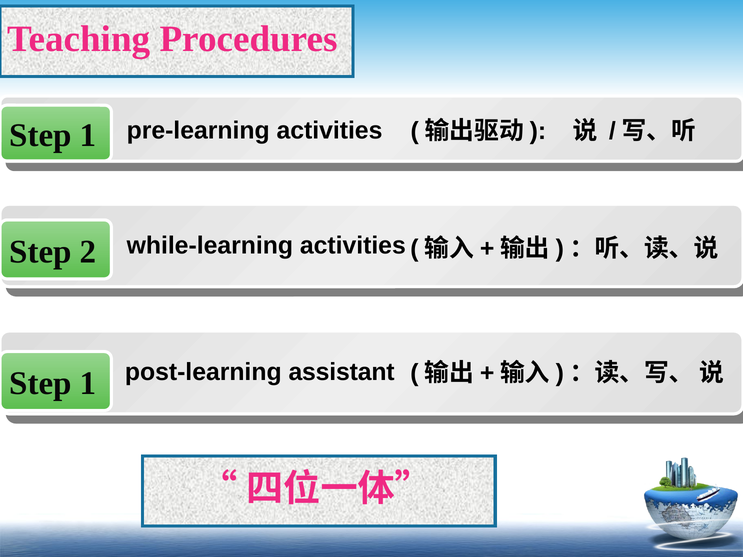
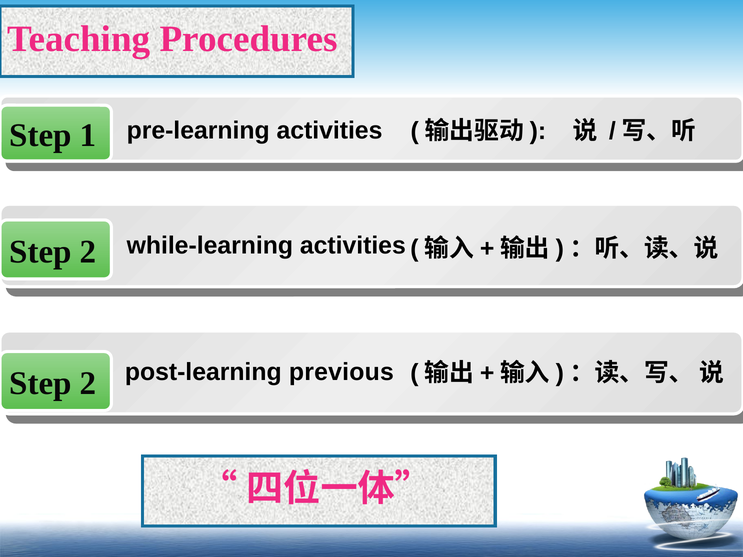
1 at (88, 384): 1 -> 2
assistant: assistant -> previous
